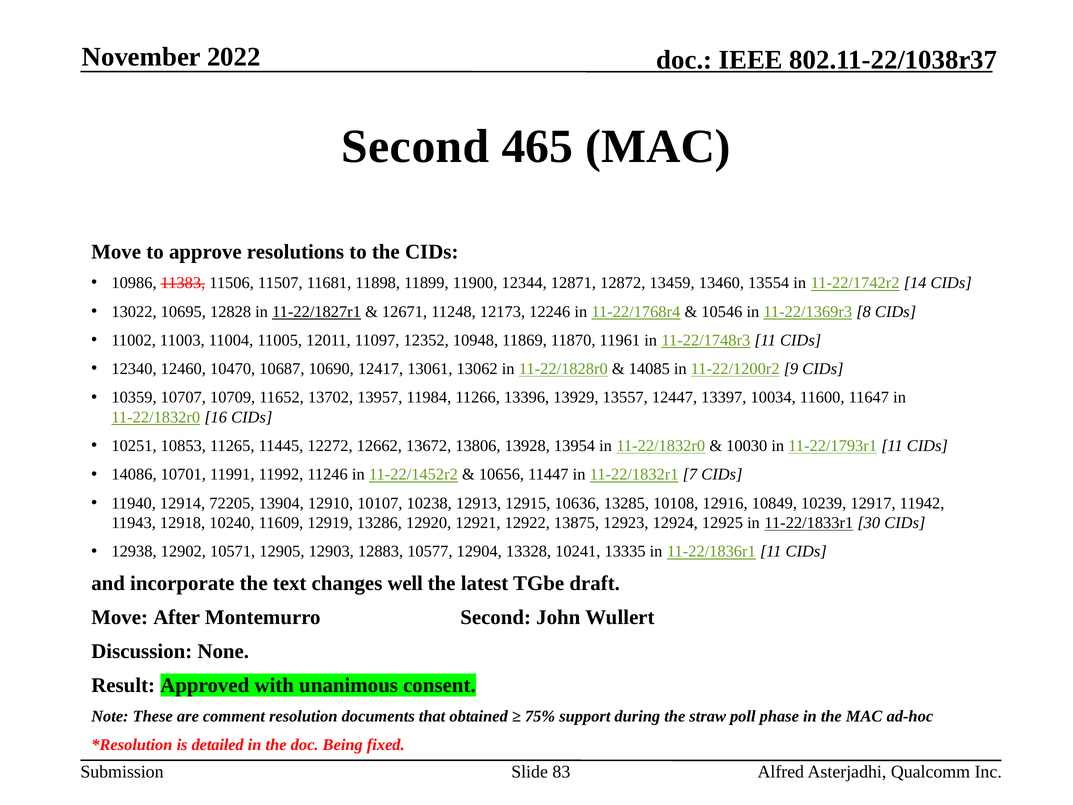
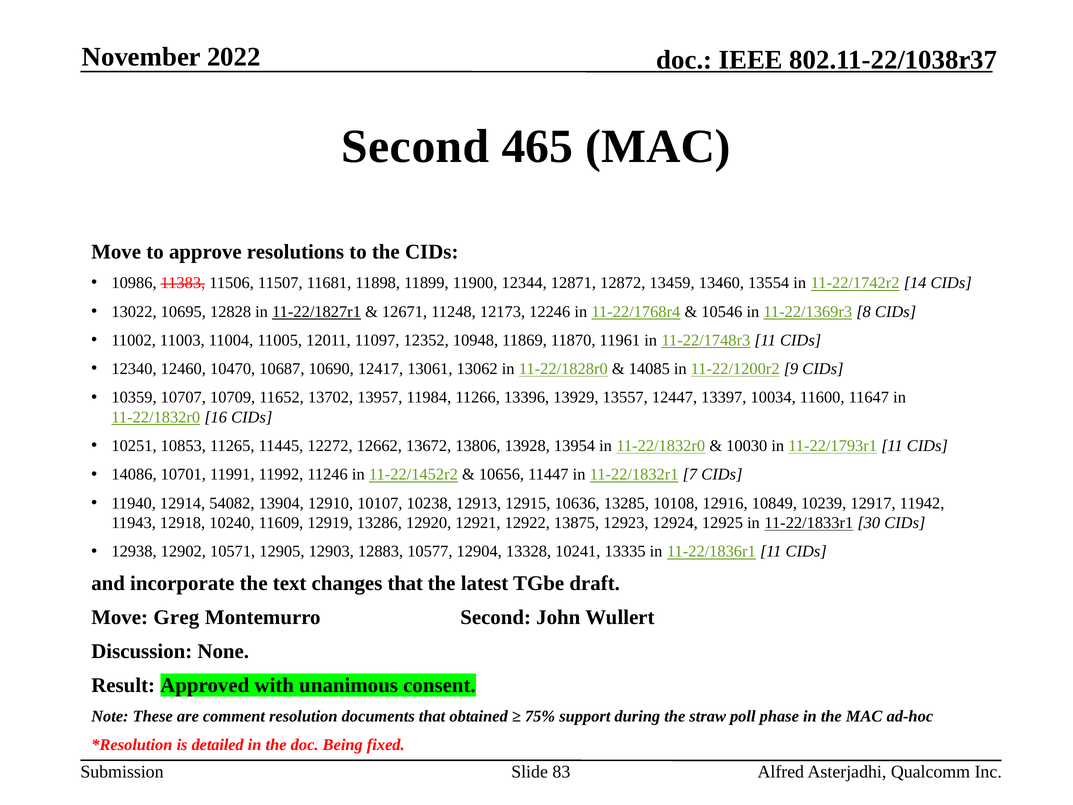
72205: 72205 -> 54082
changes well: well -> that
After: After -> Greg
